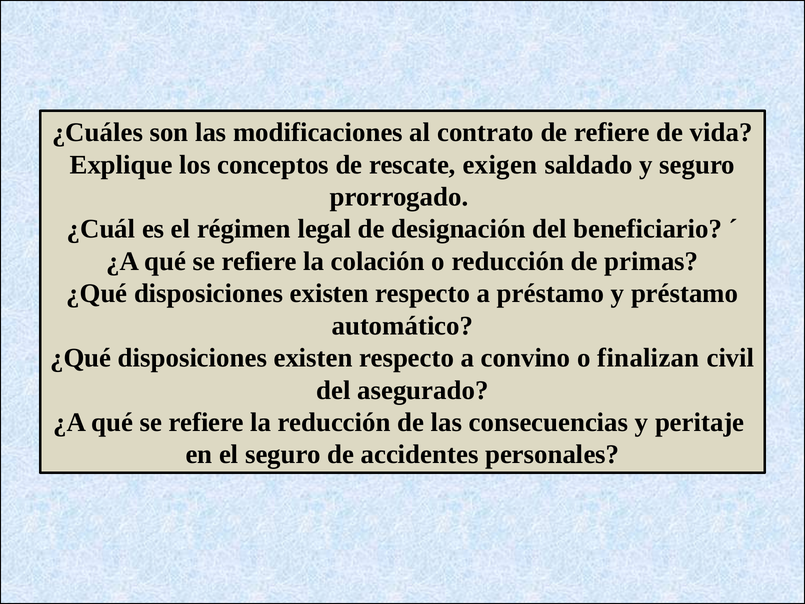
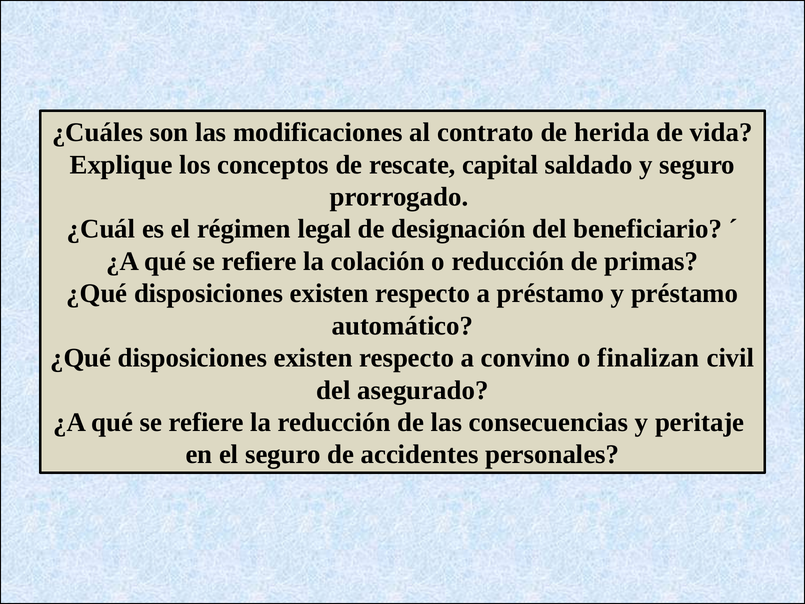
de refiere: refiere -> herida
exigen: exigen -> capital
